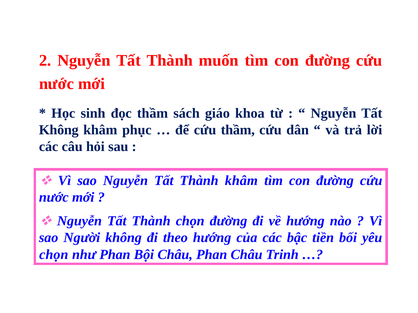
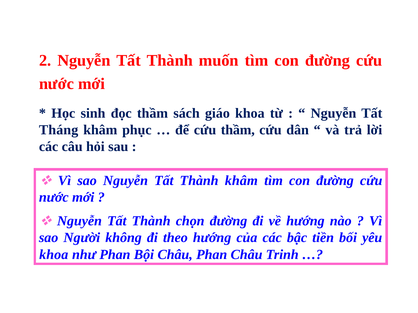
Không at (59, 130): Không -> Tháng
chọn at (54, 255): chọn -> khoa
